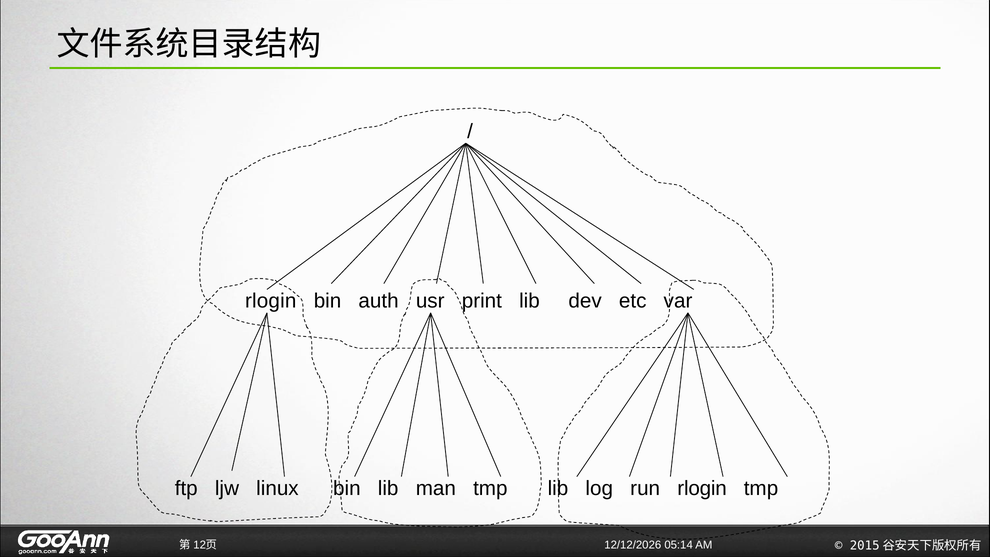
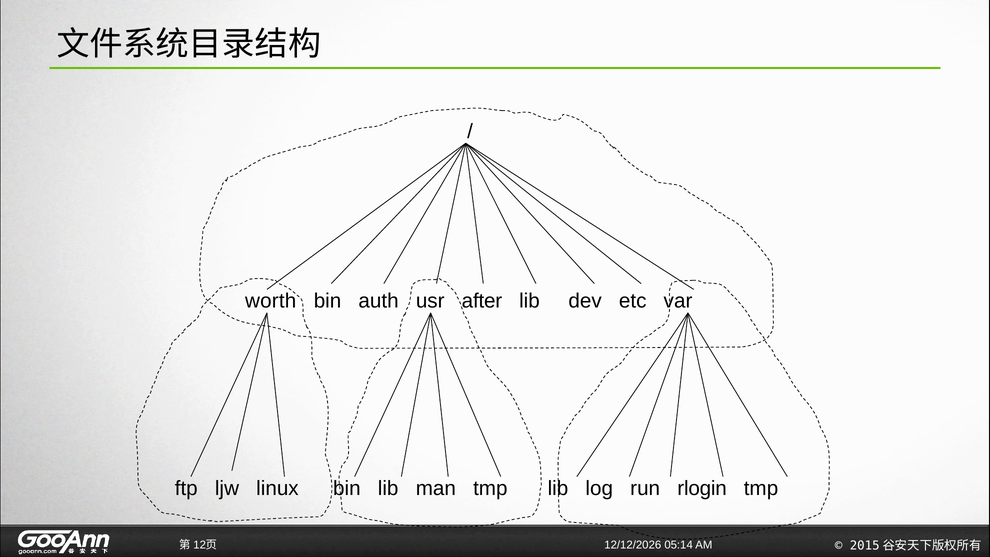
rlogin at (271, 301): rlogin -> worth
print: print -> after
